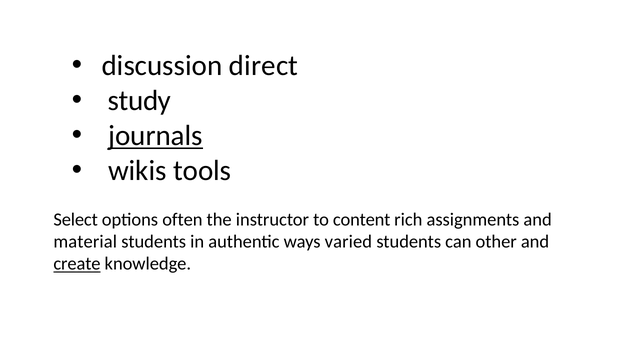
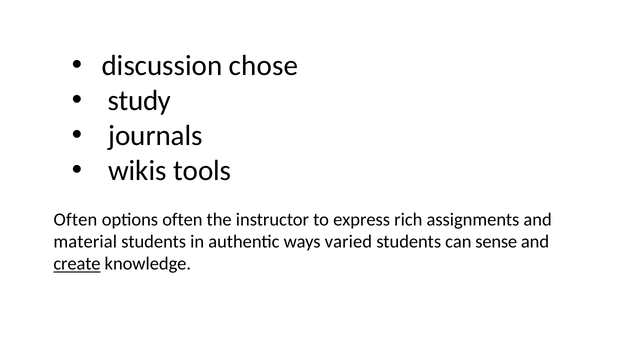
direct: direct -> chose
journals underline: present -> none
Select at (76, 219): Select -> Often
content: content -> express
other: other -> sense
